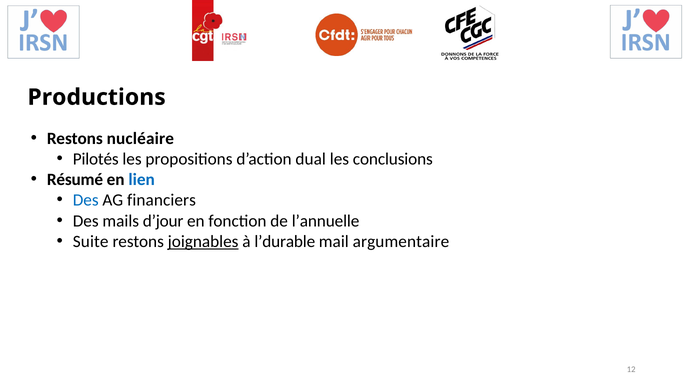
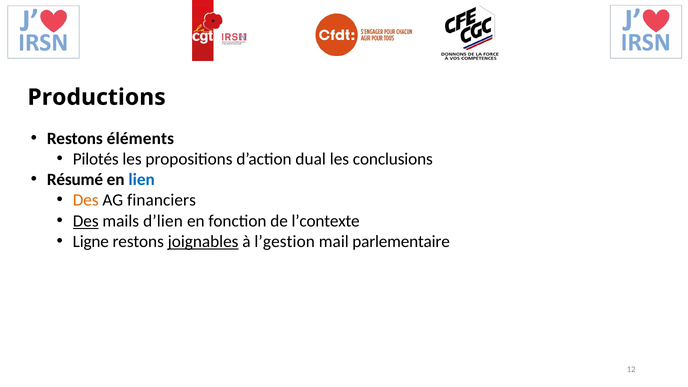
nucléaire: nucléaire -> éléments
Des at (86, 200) colour: blue -> orange
Des at (86, 221) underline: none -> present
d’jour: d’jour -> d’lien
l’annuelle: l’annuelle -> l’contexte
Suite: Suite -> Ligne
l’durable: l’durable -> l’gestion
argumentaire: argumentaire -> parlementaire
